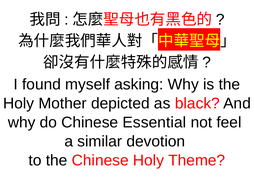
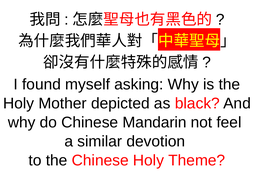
Essential: Essential -> Mandarin
